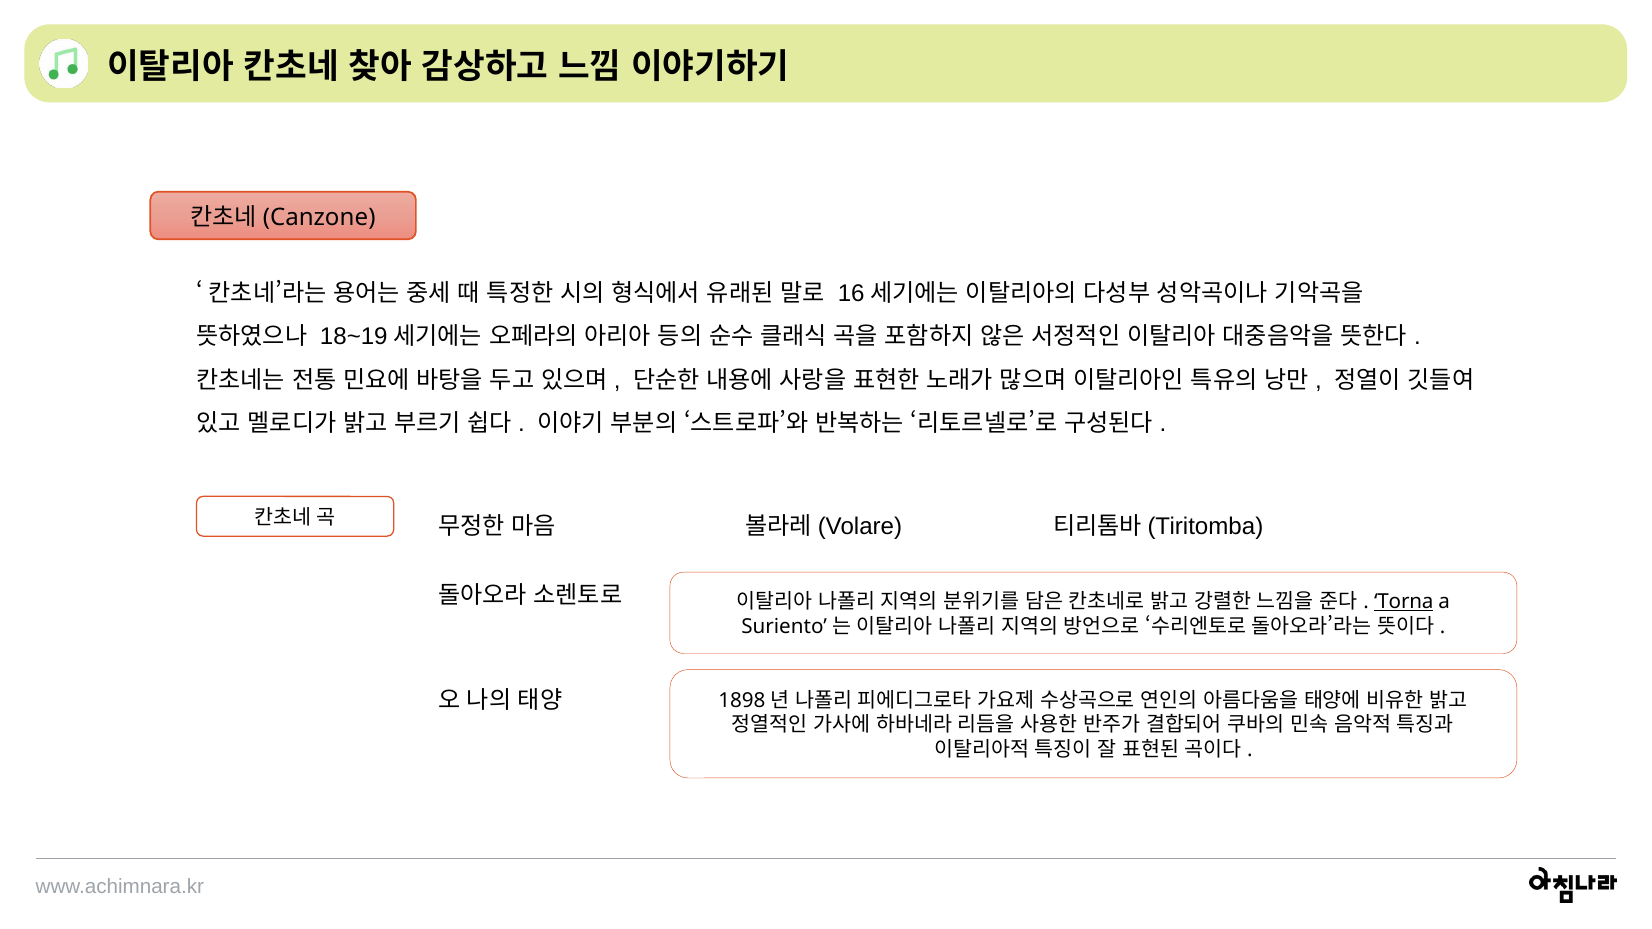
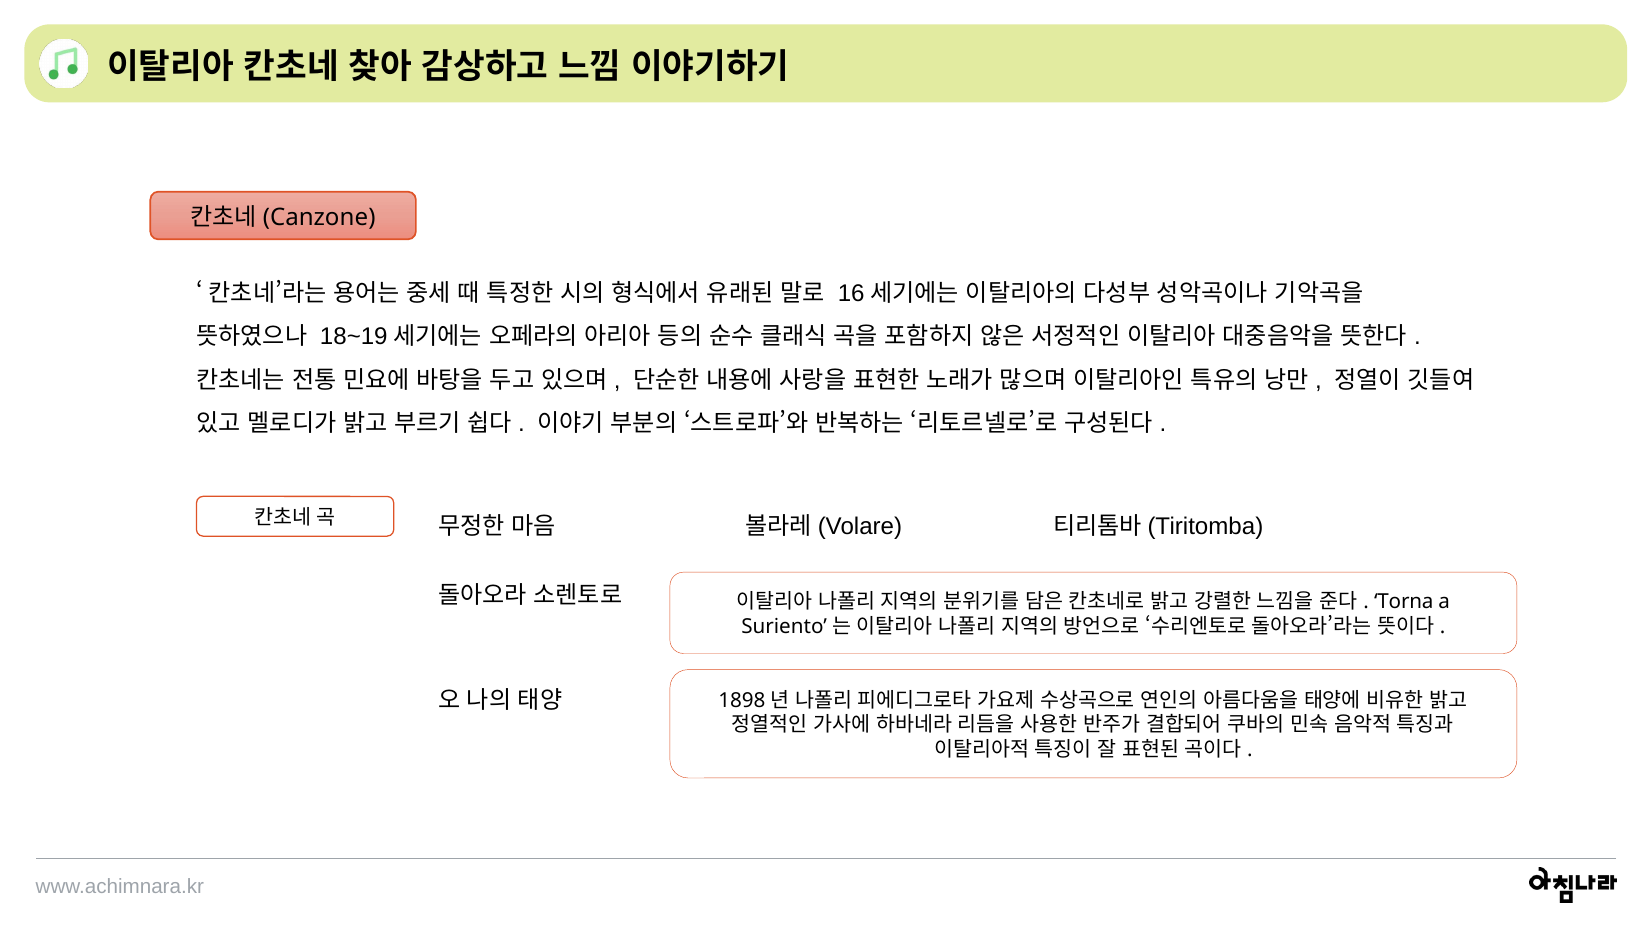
Torna underline: present -> none
